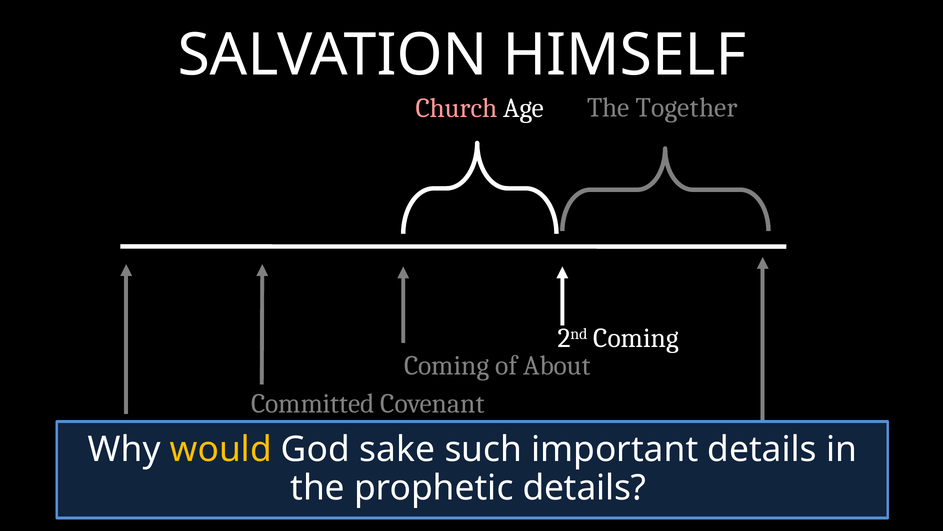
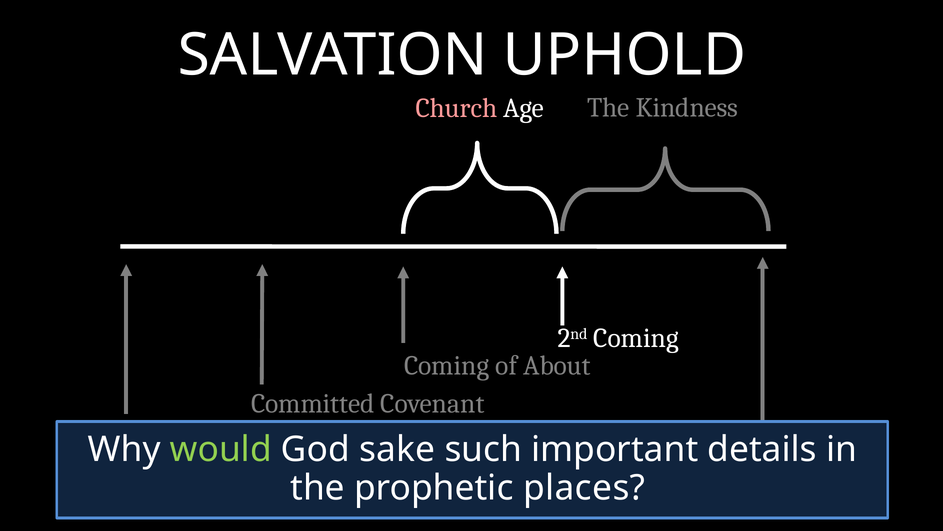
HIMSELF: HIMSELF -> UPHOLD
Together: Together -> Kindness
would colour: yellow -> light green
prophetic details: details -> places
